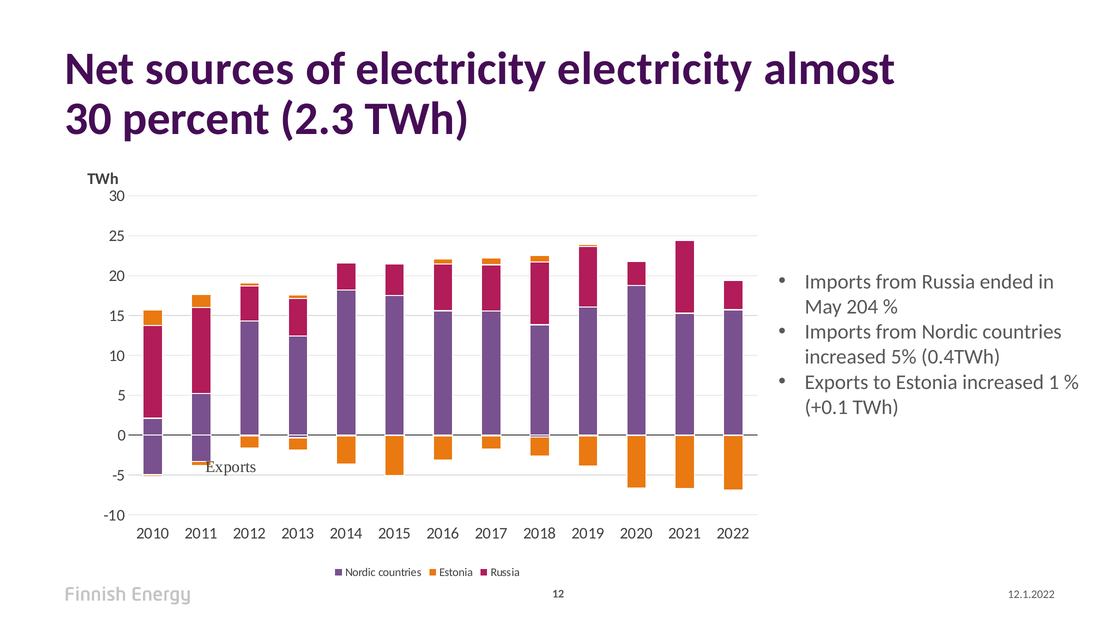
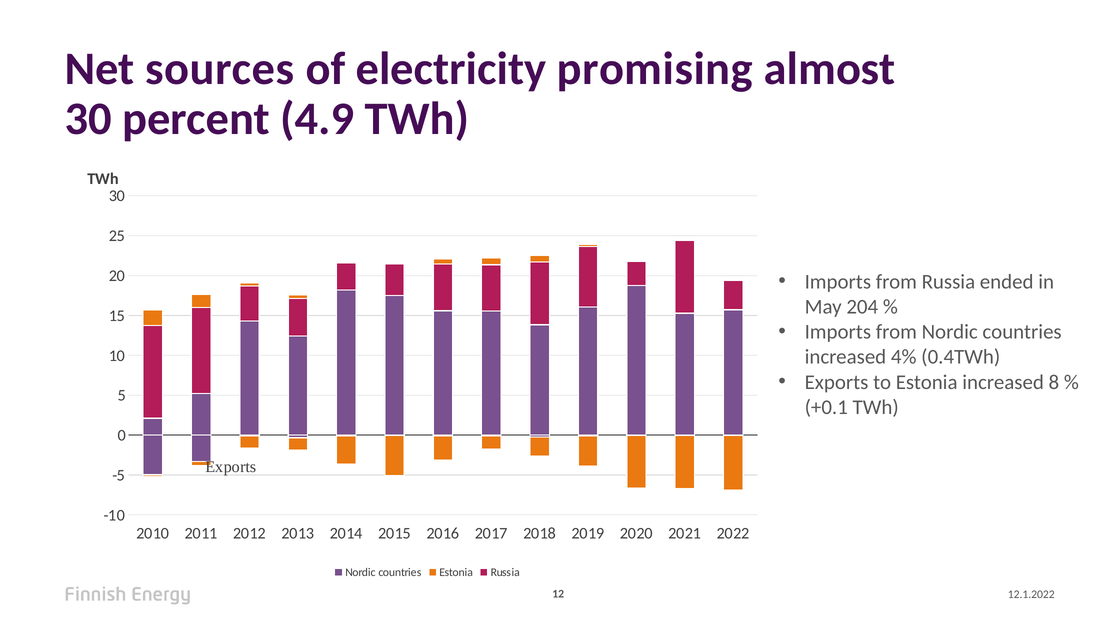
electricity electricity: electricity -> promising
2.3: 2.3 -> 4.9
5%: 5% -> 4%
1: 1 -> 8
